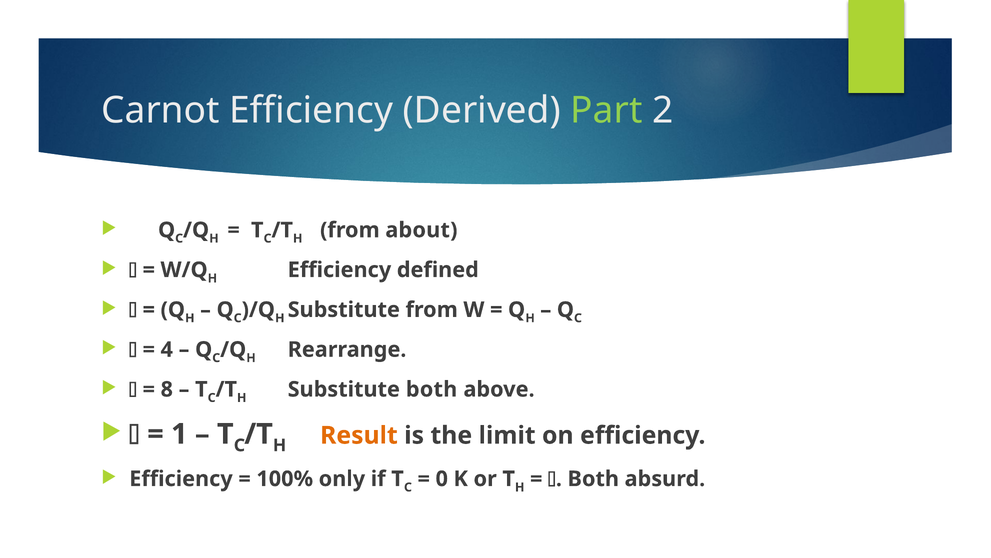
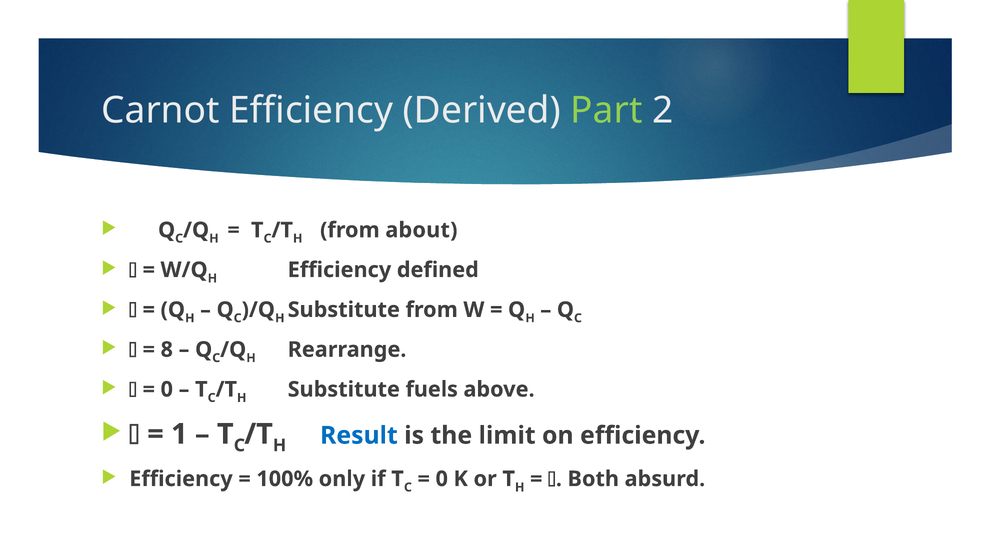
4: 4 -> 8
8 at (167, 389): 8 -> 0
Substitute both: both -> fuels
Result colour: orange -> blue
